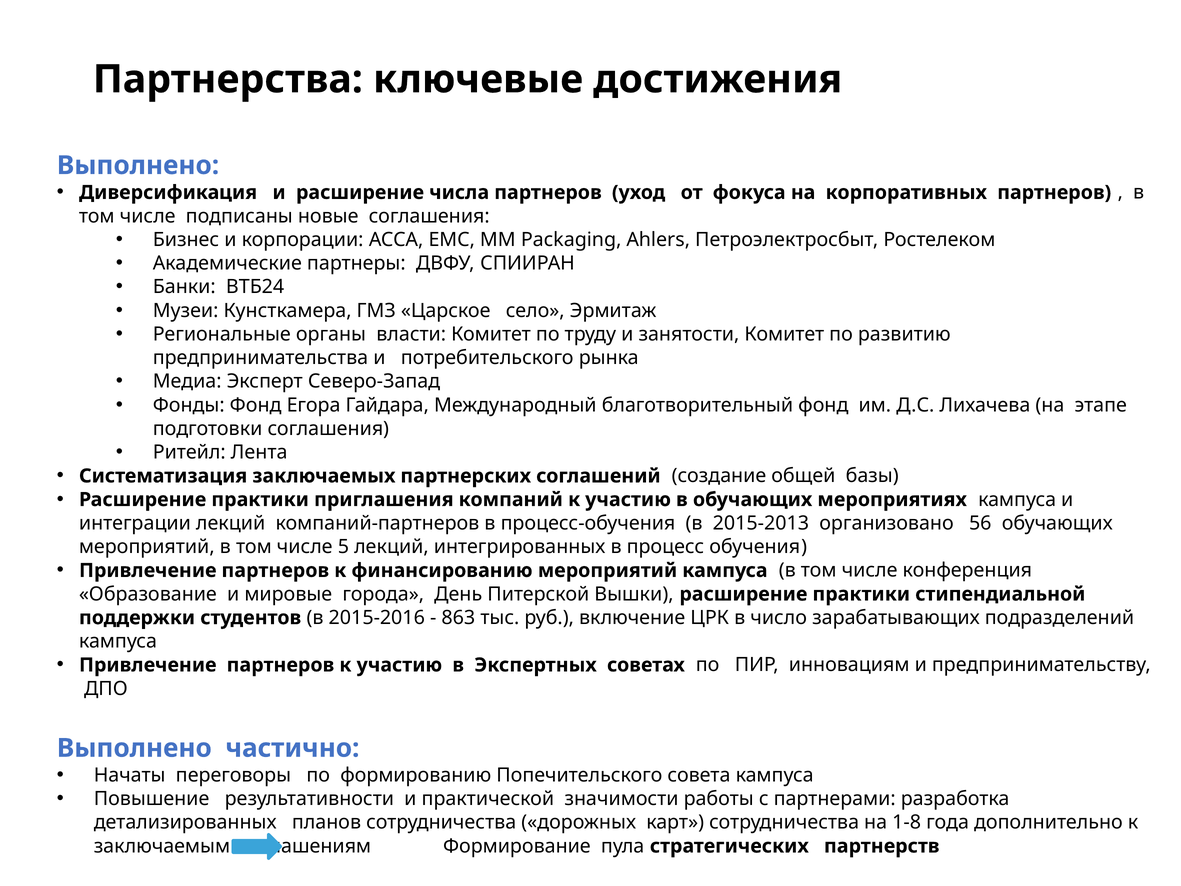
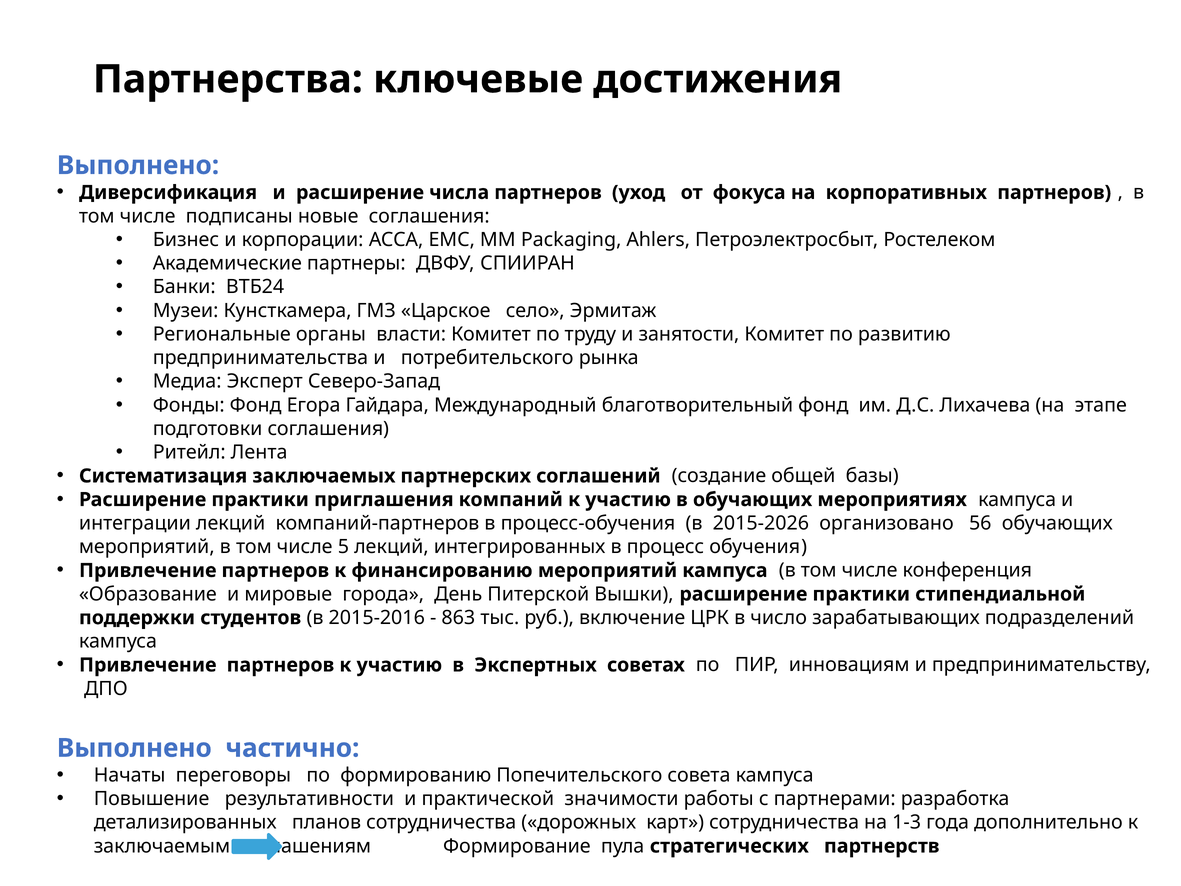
2015-2013: 2015-2013 -> 2015-2026
1-8: 1-8 -> 1-3
